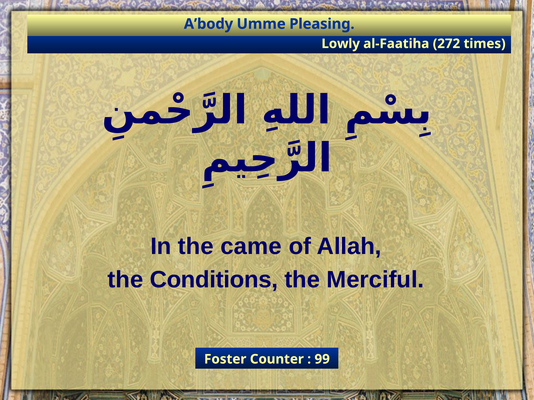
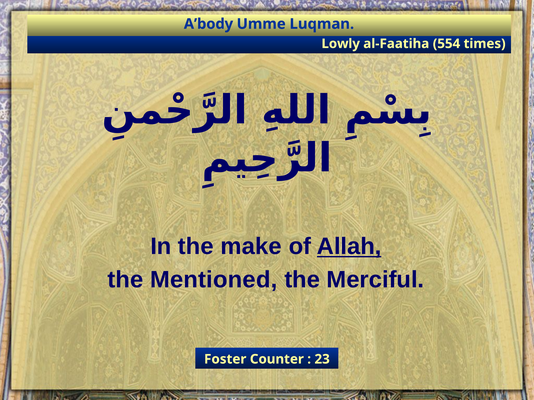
Pleasing: Pleasing -> Luqman
272: 272 -> 554
came: came -> make
Allah underline: none -> present
Conditions: Conditions -> Mentioned
99: 99 -> 23
